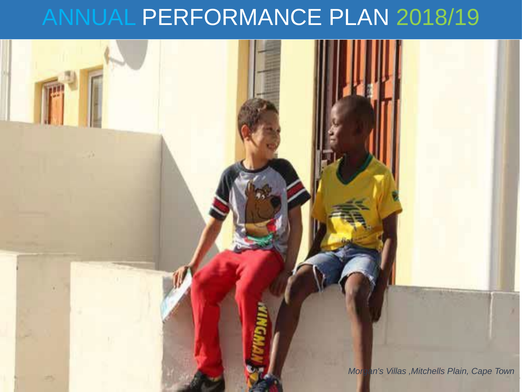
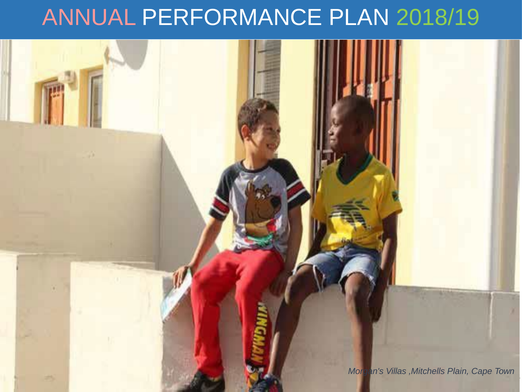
ANNUAL colour: light blue -> pink
